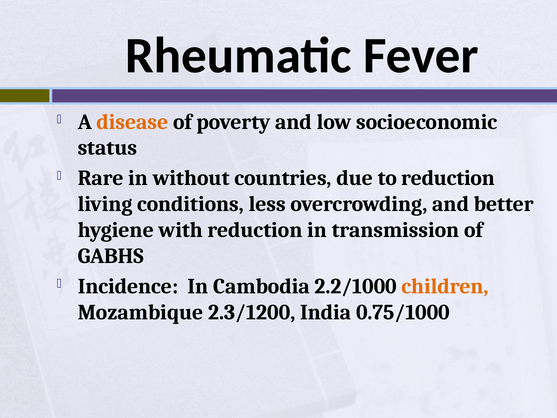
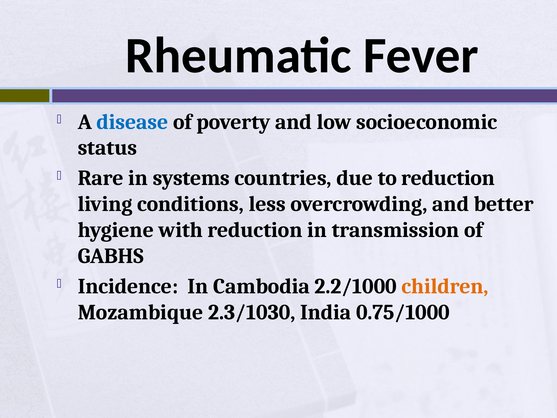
disease colour: orange -> blue
without: without -> systems
2.3/1200: 2.3/1200 -> 2.3/1030
